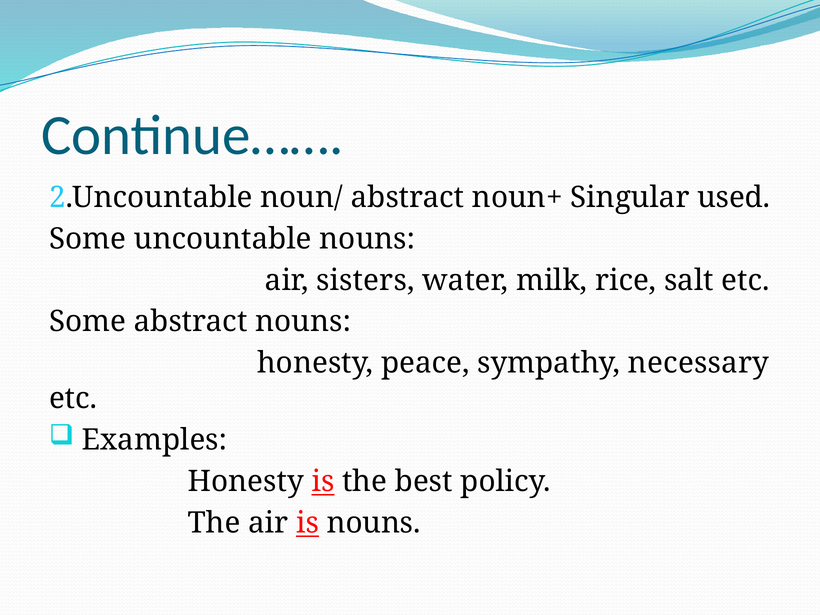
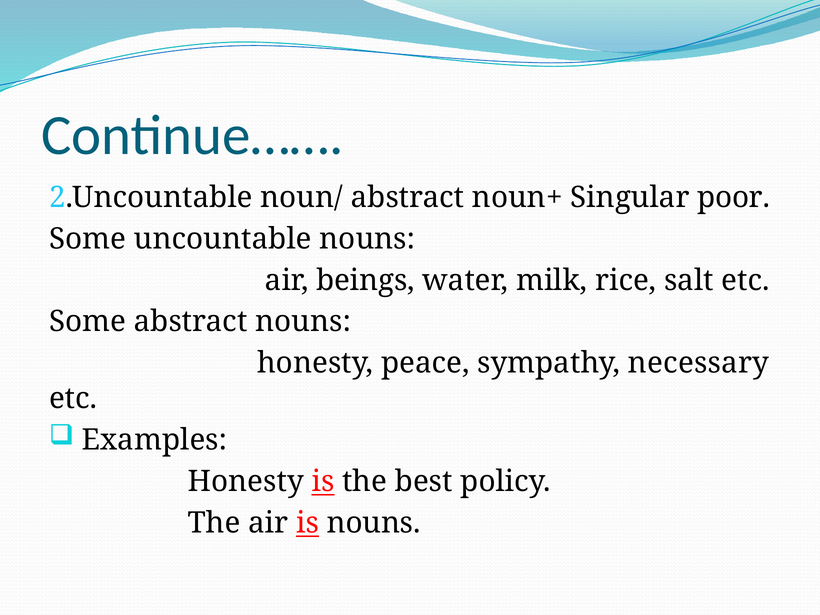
used: used -> poor
sisters: sisters -> beings
